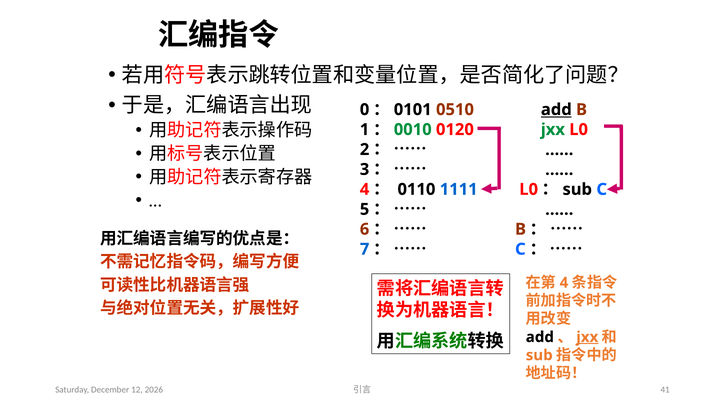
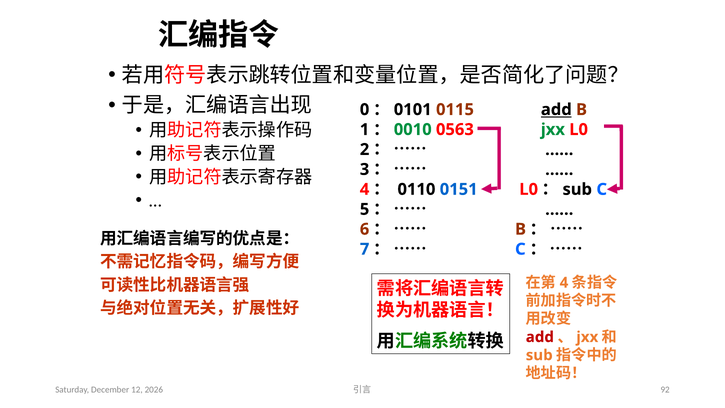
0510: 0510 -> 0115
0120: 0120 -> 0563
1111: 1111 -> 0151
add at (540, 337) colour: black -> red
jxx at (587, 337) underline: present -> none
41: 41 -> 92
